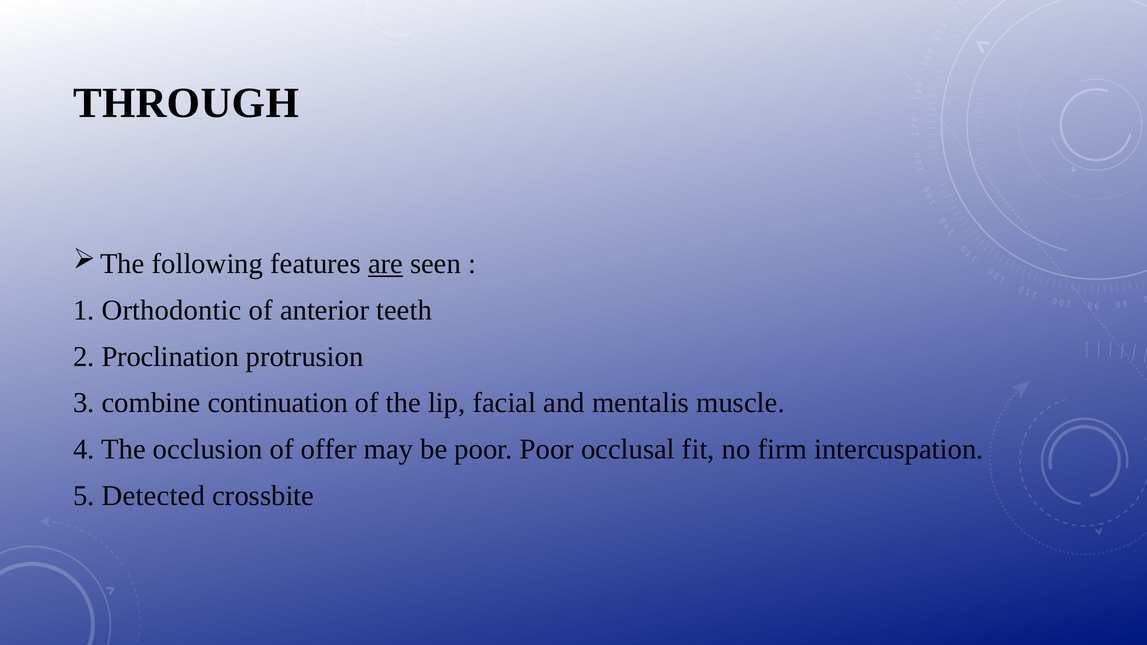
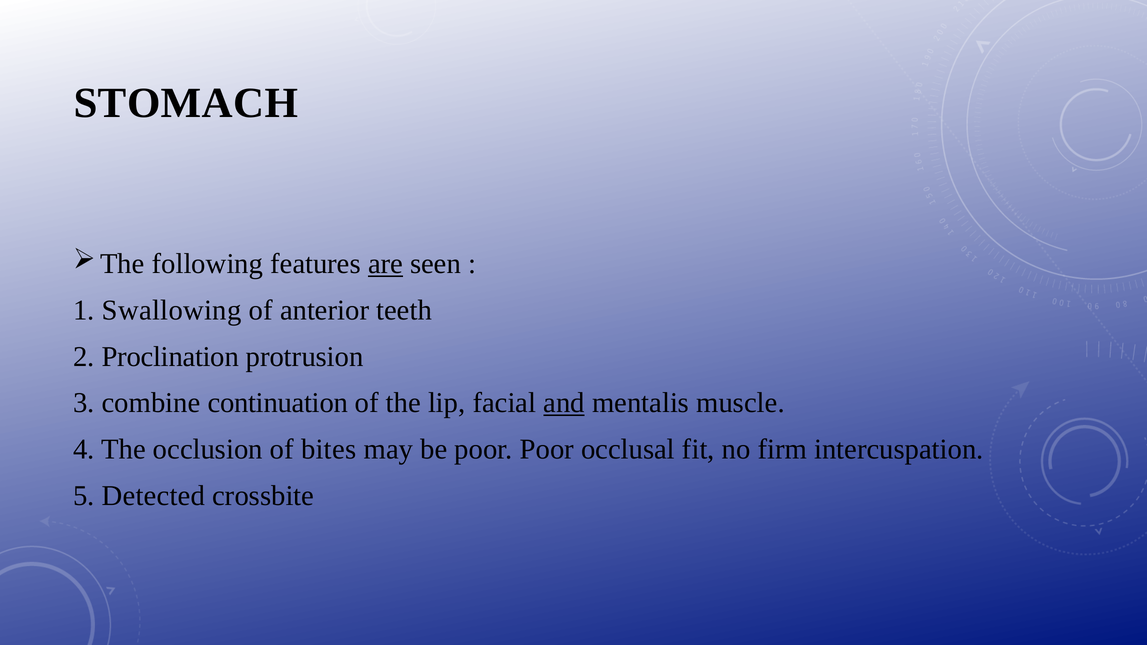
THROUGH: THROUGH -> STOMACH
Orthodontic: Orthodontic -> Swallowing
and underline: none -> present
offer: offer -> bites
